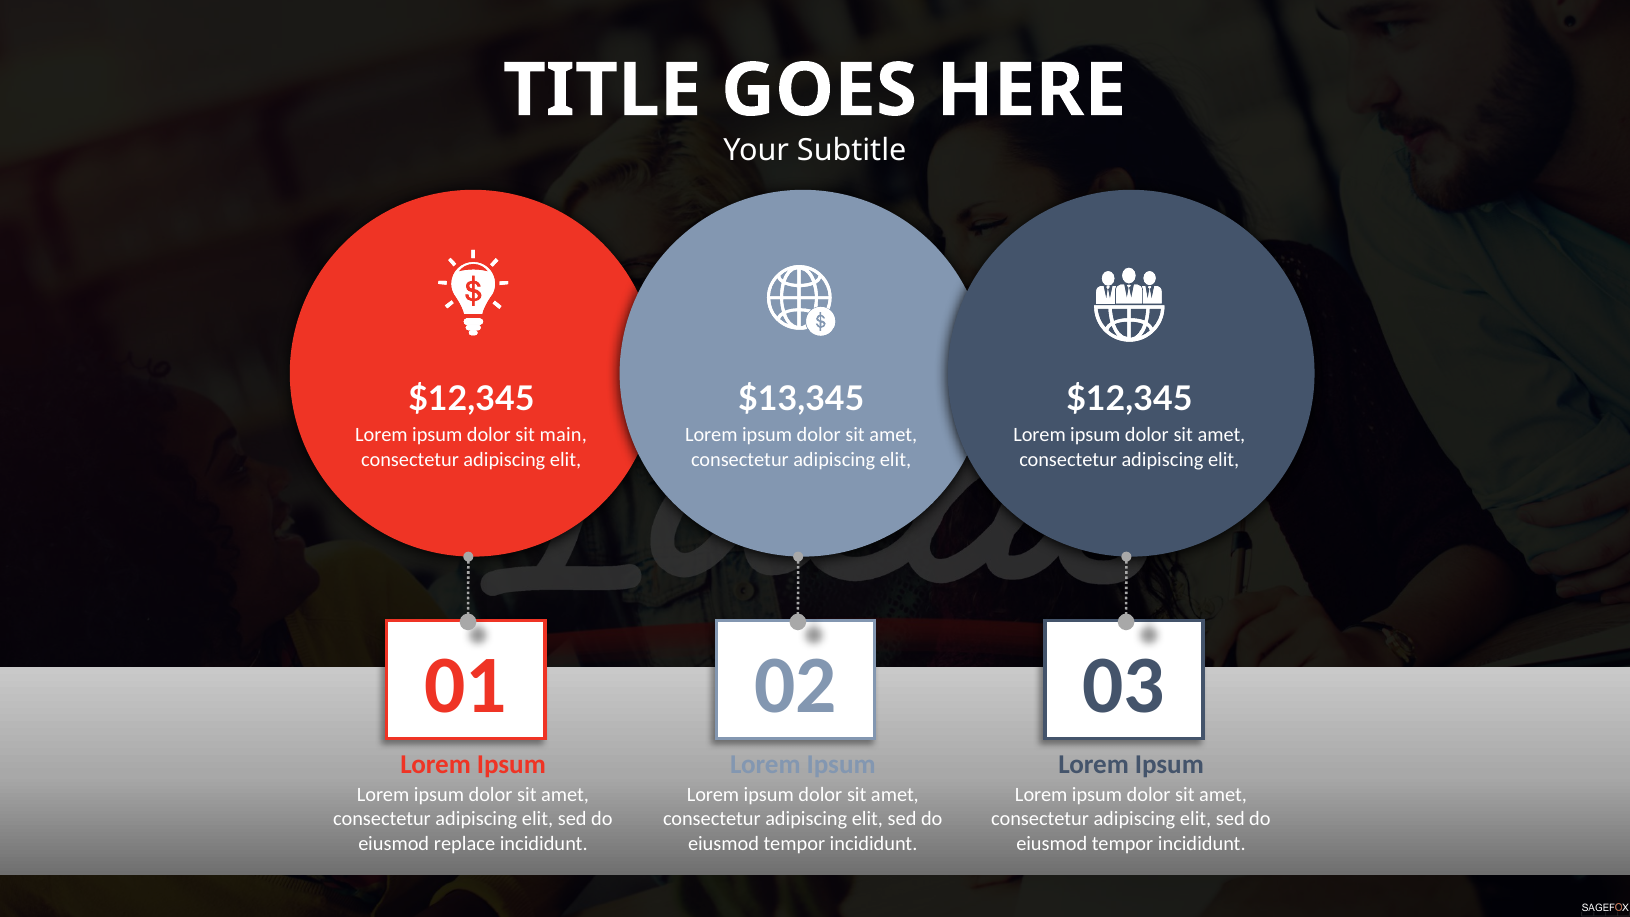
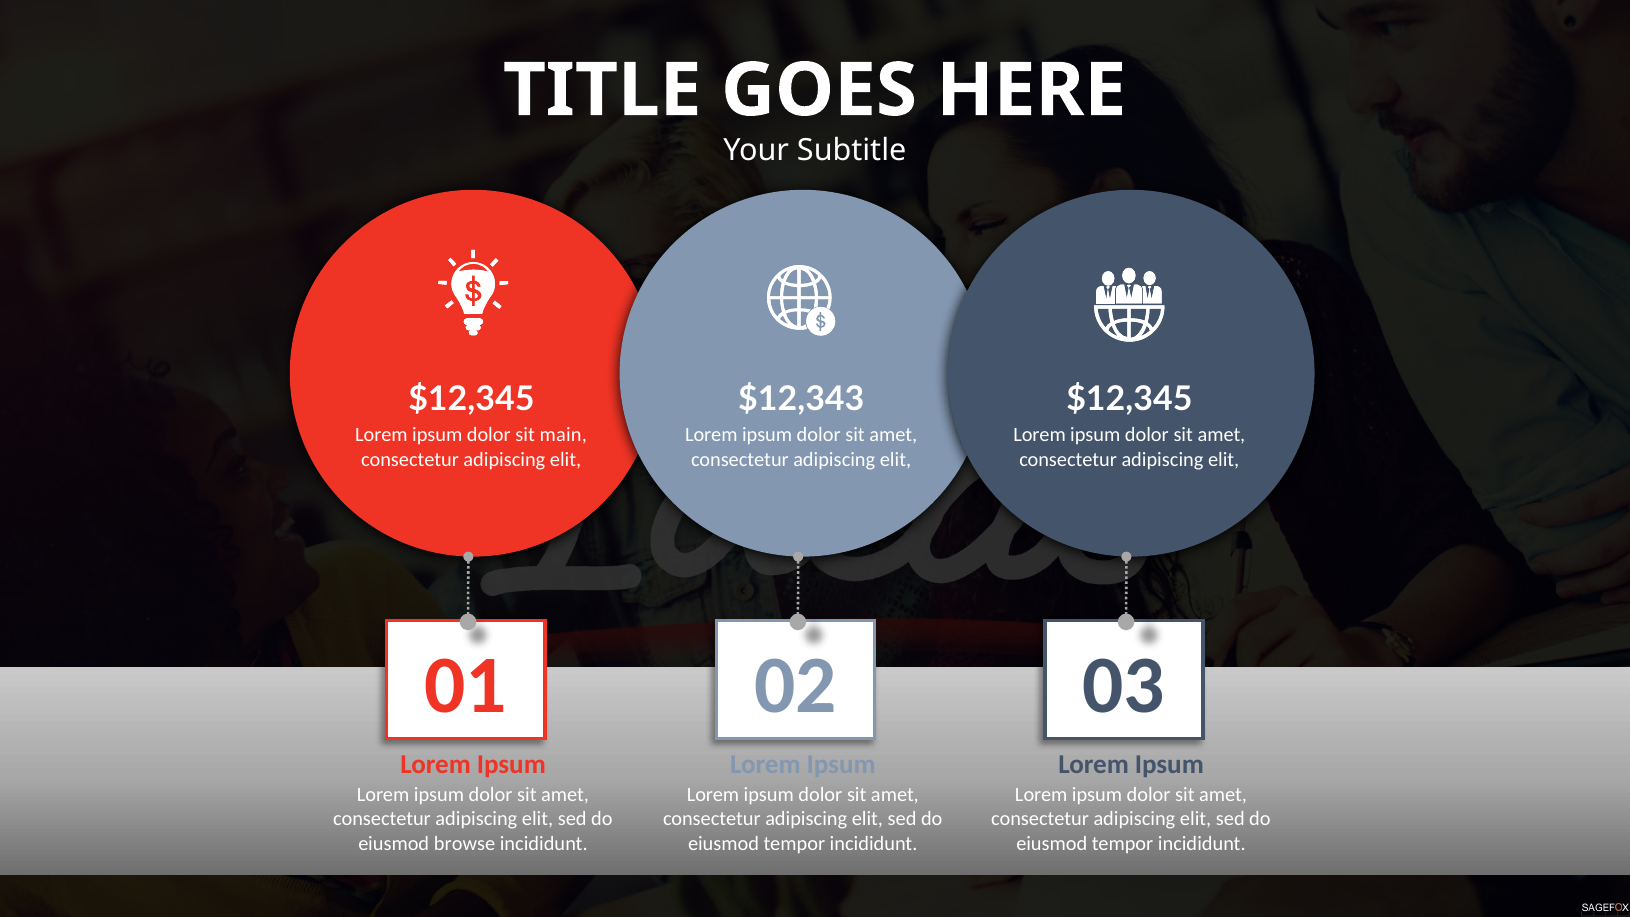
$13,345: $13,345 -> $12,343
replace: replace -> browse
